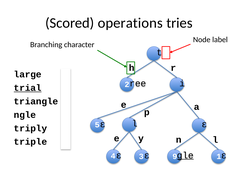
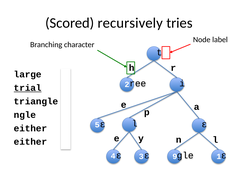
operations: operations -> recursively
triply at (30, 129): triply -> either
triple at (30, 142): triple -> either
gle underline: present -> none
